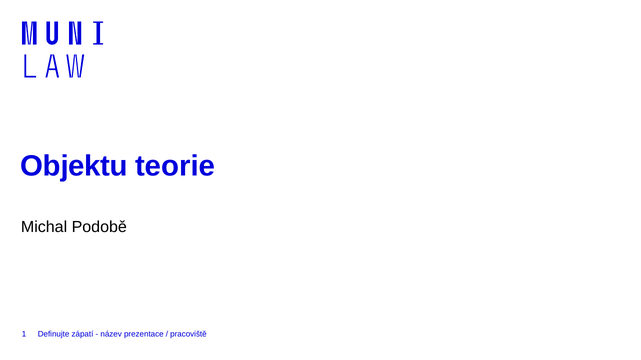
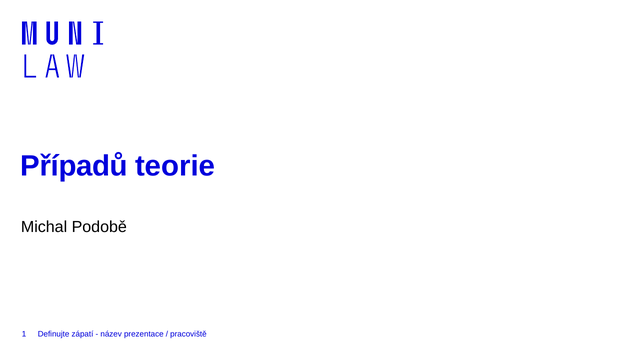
Objektu: Objektu -> Případů
